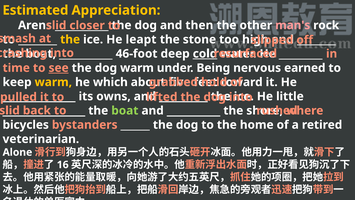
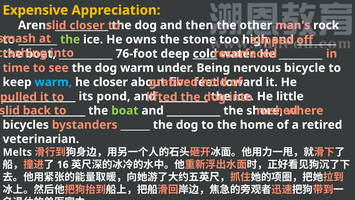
Estimated: Estimated -> Expensive
the at (70, 39) colour: yellow -> light green
leapt: leapt -> owns
46-foot: 46-foot -> 76-foot
see underline: present -> none
earned: earned -> bicycle
warm at (53, 82) colour: yellow -> light blue
he which: which -> closer
owns: owns -> pond
Alone: Alone -> Melts
